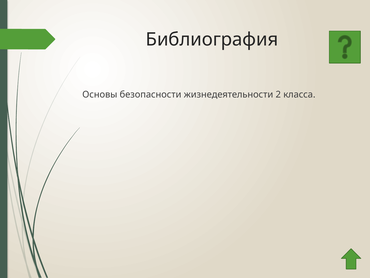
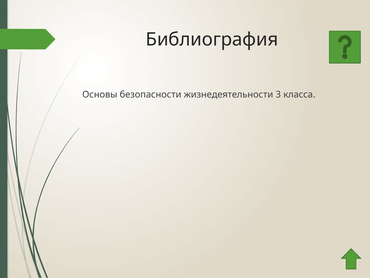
2: 2 -> 3
